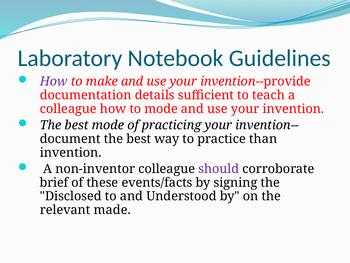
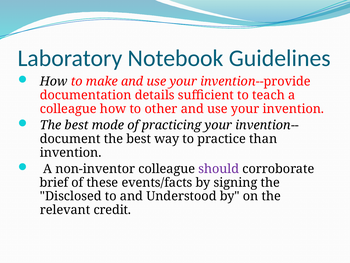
How at (54, 81) colour: purple -> black
to mode: mode -> other
made: made -> credit
